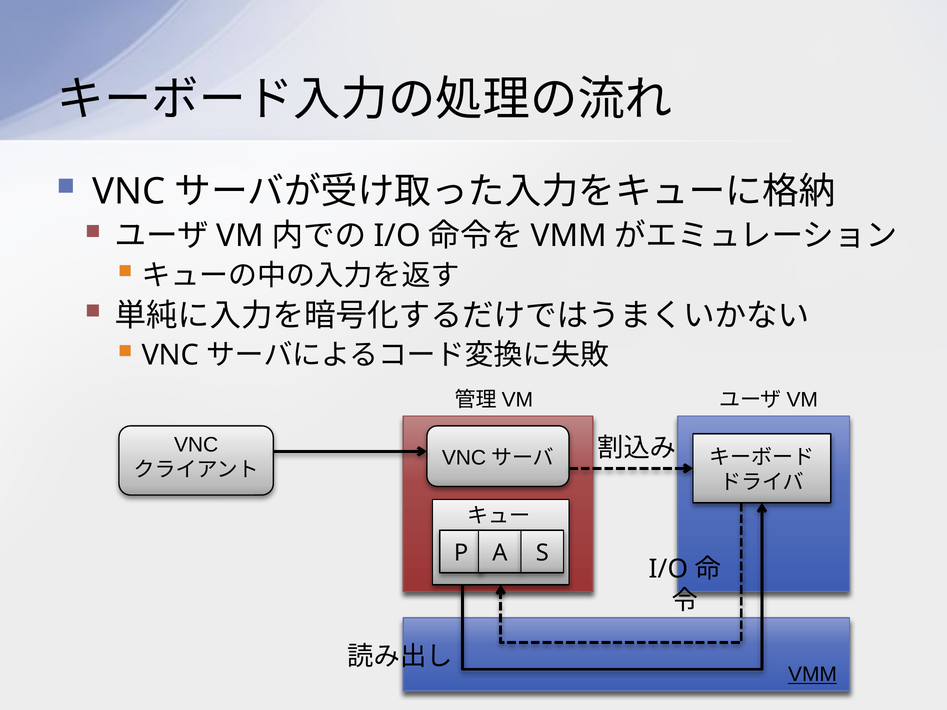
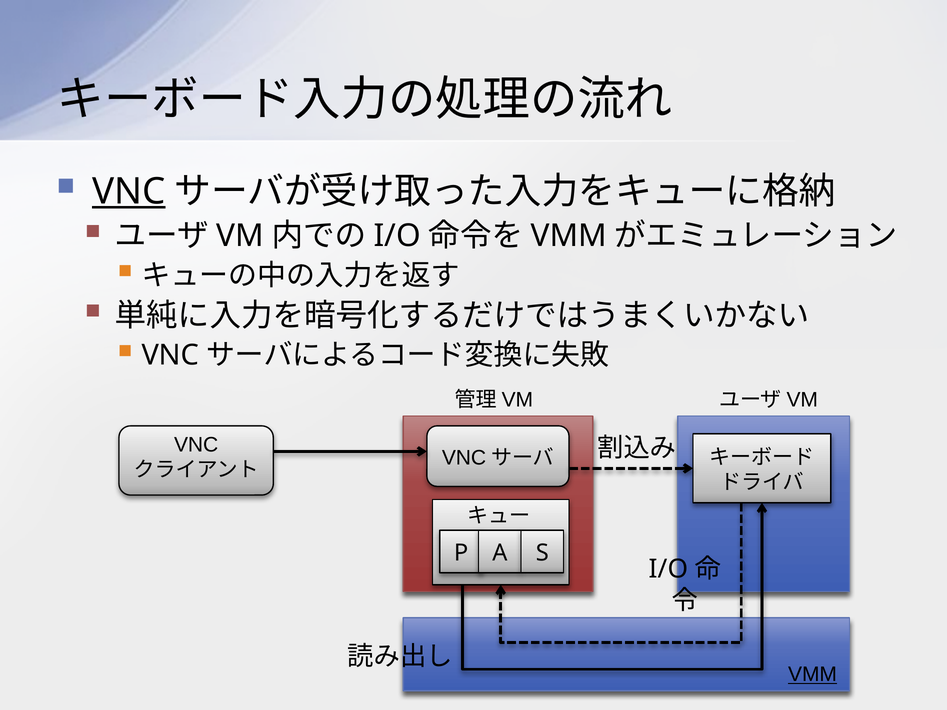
VNC at (129, 192) underline: none -> present
